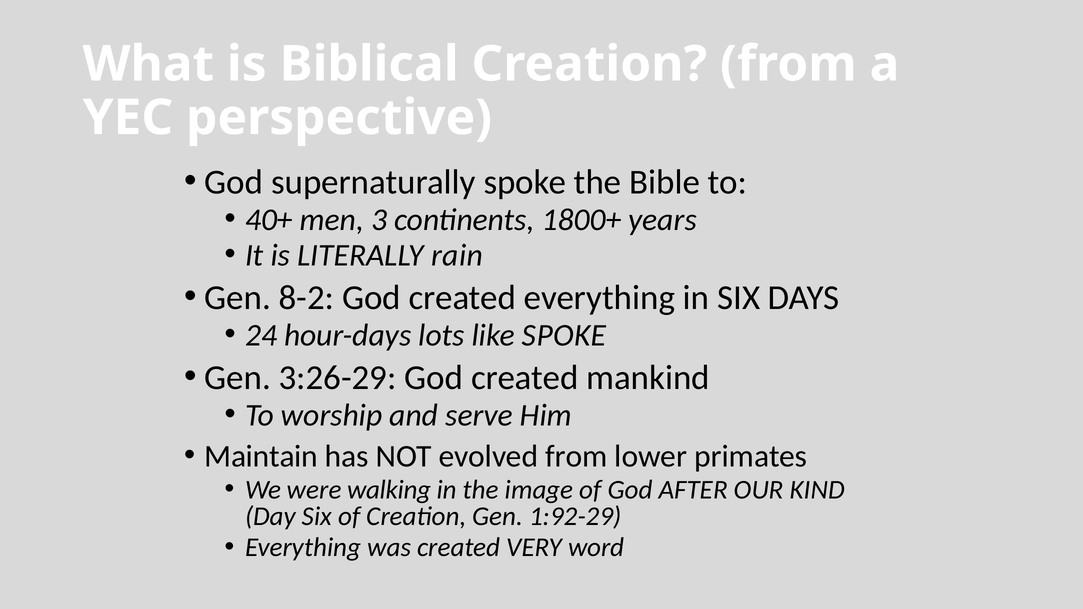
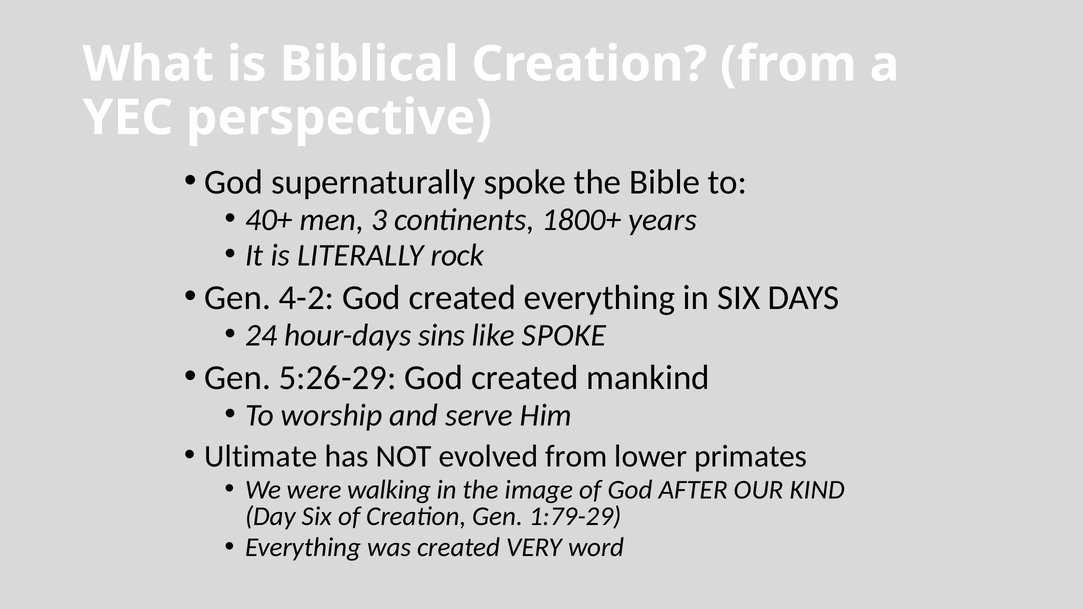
rain: rain -> rock
8-2: 8-2 -> 4-2
lots: lots -> sins
3:26-29: 3:26-29 -> 5:26-29
Maintain: Maintain -> Ultimate
1:92-29: 1:92-29 -> 1:79-29
